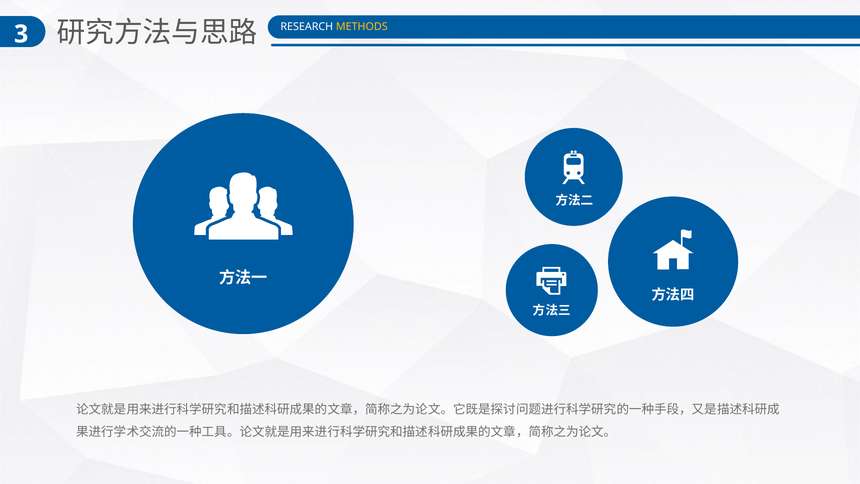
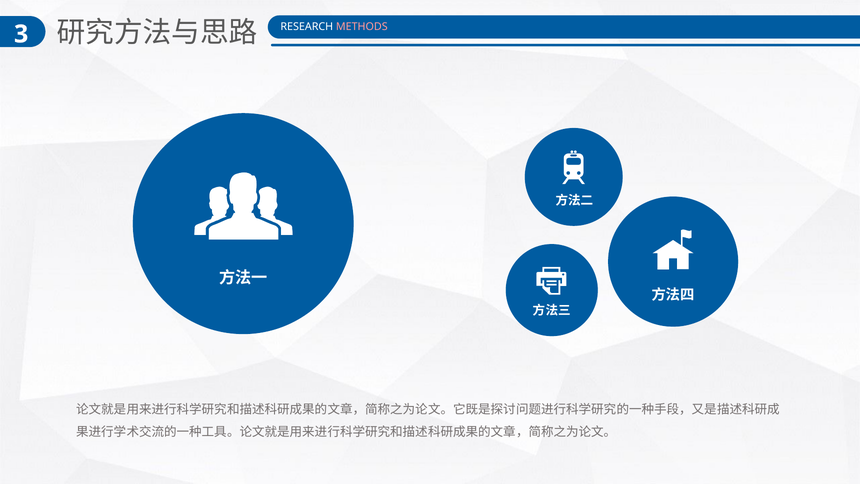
METHODS colour: yellow -> pink
